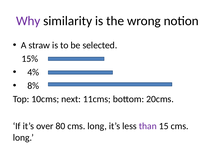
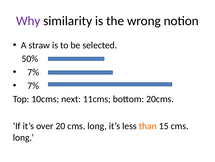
15%: 15% -> 50%
4% at (33, 72): 4% -> 7%
8% at (33, 85): 8% -> 7%
80: 80 -> 20
than colour: purple -> orange
